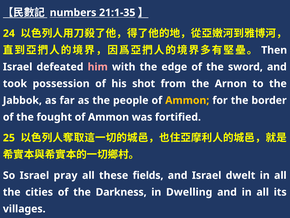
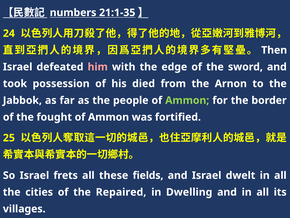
shot: shot -> died
Ammon at (187, 100) colour: yellow -> light green
pray: pray -> frets
Darkness: Darkness -> Repaired
